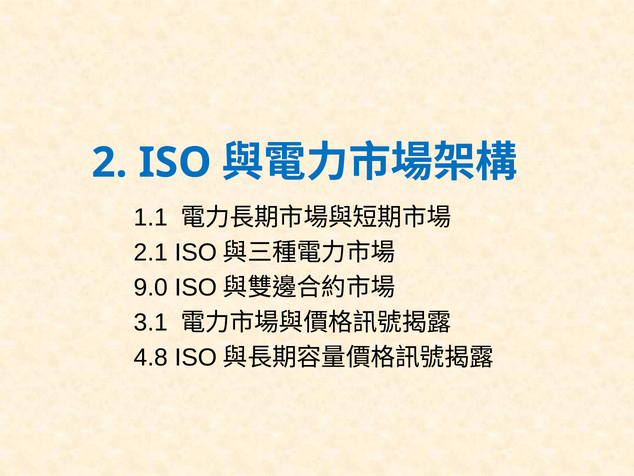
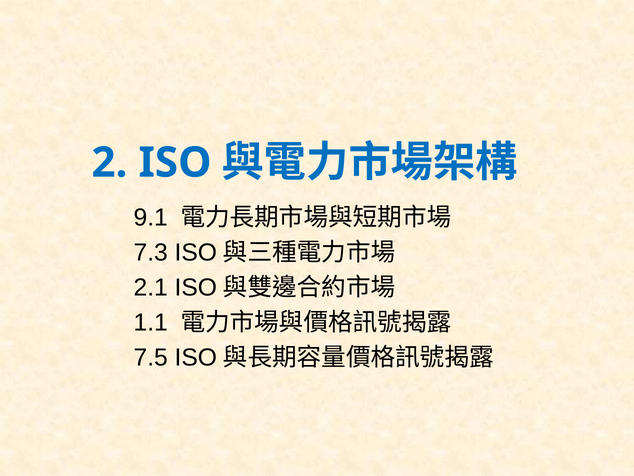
1.1: 1.1 -> 9.1
2.1: 2.1 -> 7.3
9.0: 9.0 -> 2.1
3.1: 3.1 -> 1.1
4.8: 4.8 -> 7.5
